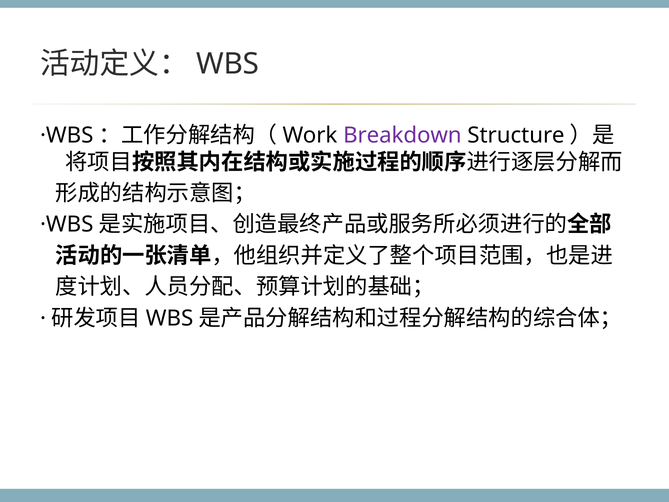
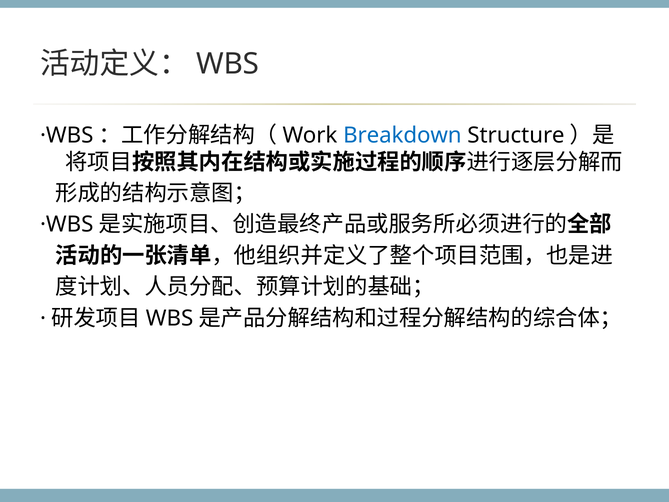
Breakdown colour: purple -> blue
